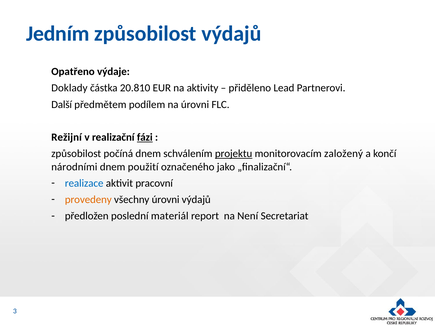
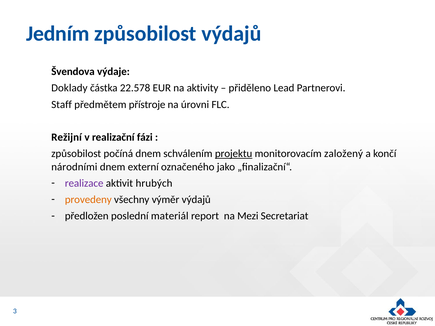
Opatřeno: Opatřeno -> Švendova
20.810: 20.810 -> 22.578
Další: Další -> Staff
podílem: podílem -> přístroje
fázi underline: present -> none
použití: použití -> externí
realizace colour: blue -> purple
pracovní: pracovní -> hrubých
všechny úrovni: úrovni -> výměr
Není: Není -> Mezi
